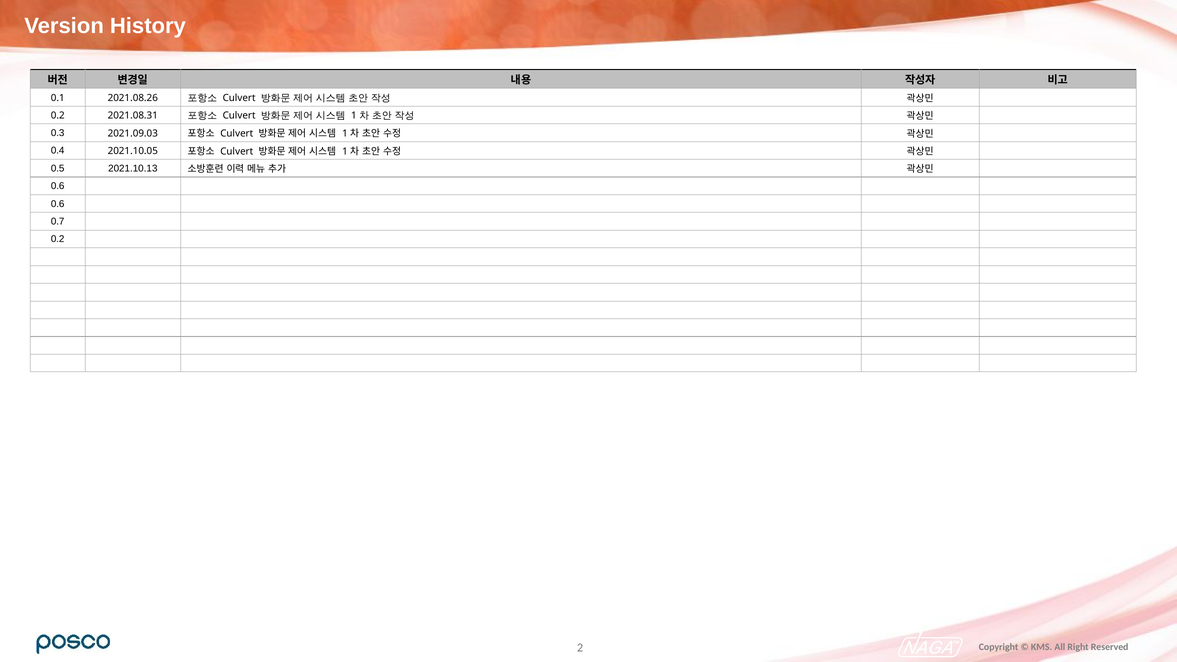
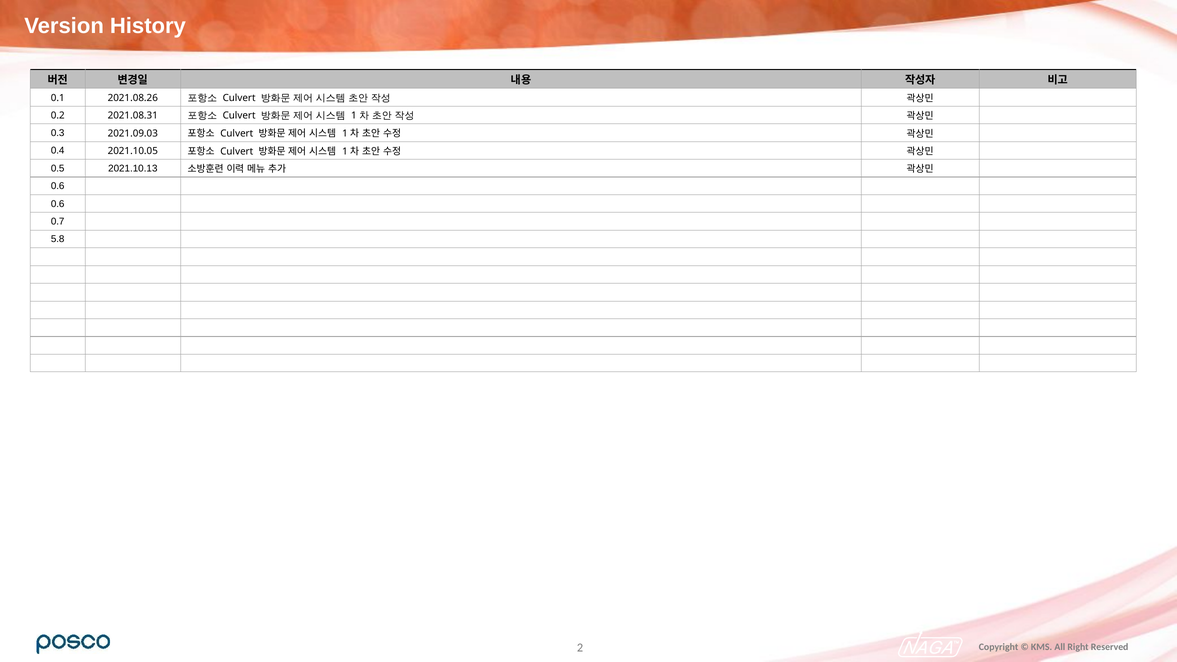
0.2 at (58, 239): 0.2 -> 5.8
